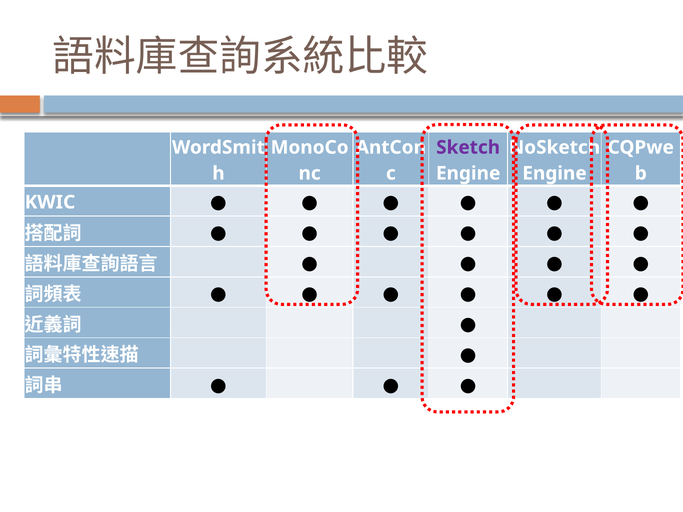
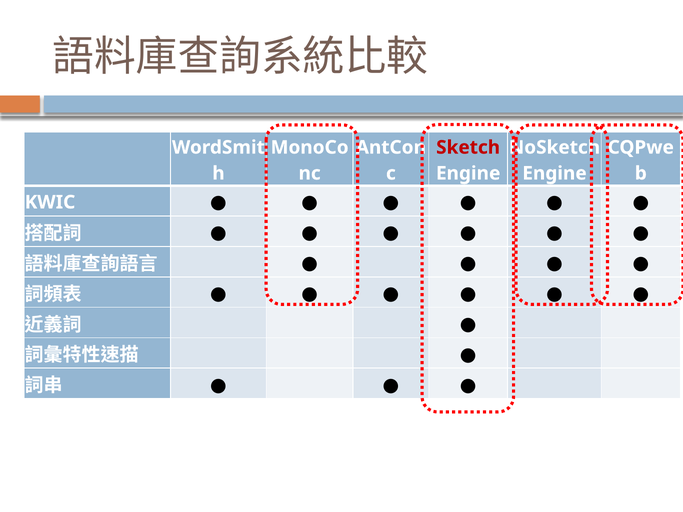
Sketch colour: purple -> red
